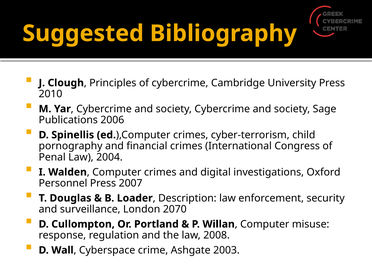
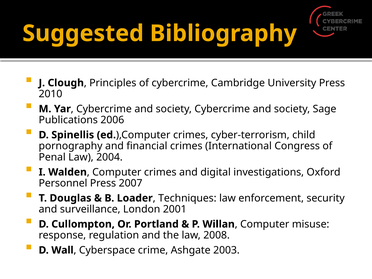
Description: Description -> Techniques
2070: 2070 -> 2001
